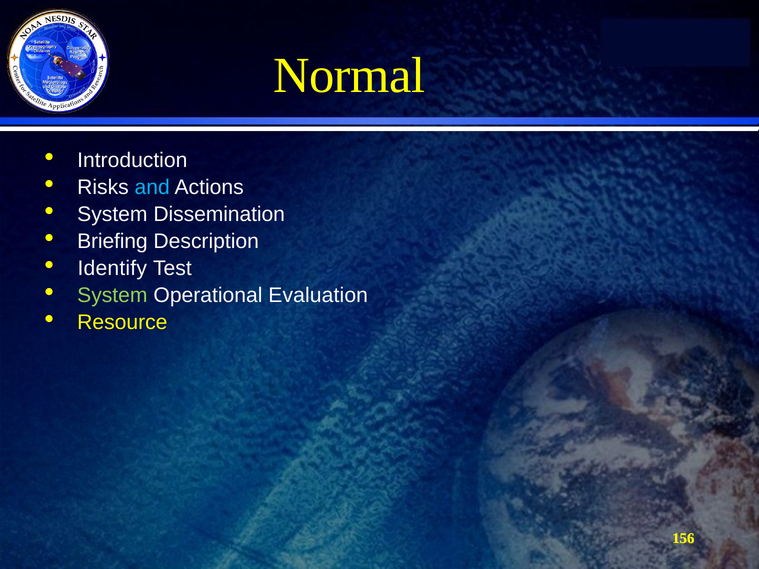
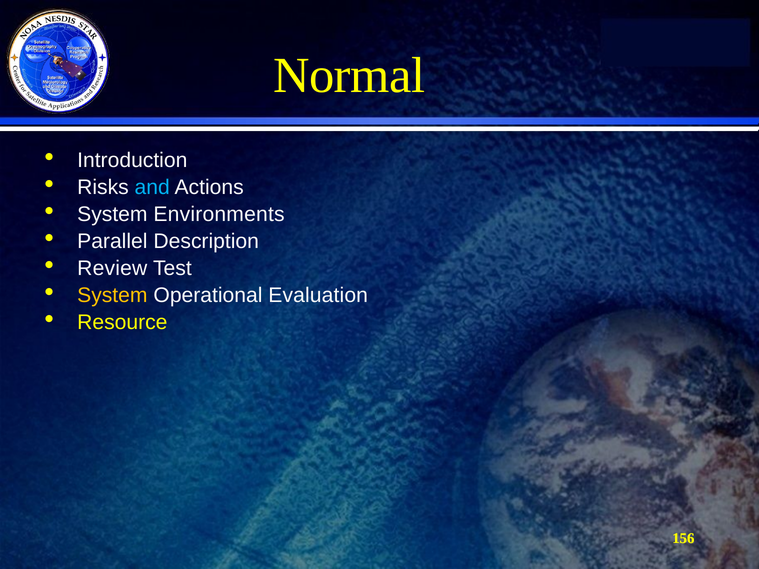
Dissemination: Dissemination -> Environments
Briefing: Briefing -> Parallel
Identify: Identify -> Review
System at (112, 295) colour: light green -> yellow
